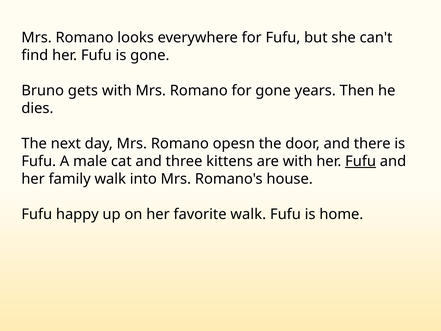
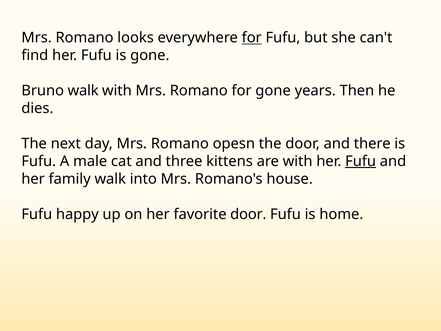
for at (252, 38) underline: none -> present
Bruno gets: gets -> walk
favorite walk: walk -> door
